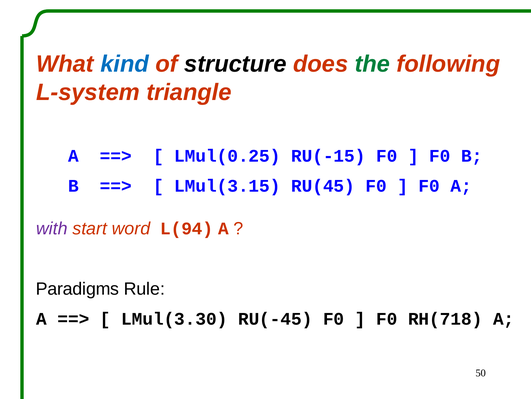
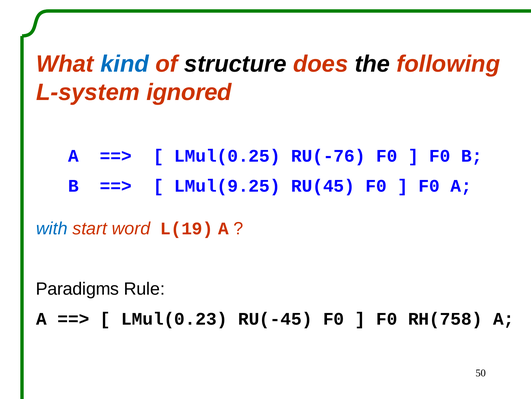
the colour: green -> black
triangle: triangle -> ignored
RU(-15: RU(-15 -> RU(-76
LMul(3.15: LMul(3.15 -> LMul(9.25
with colour: purple -> blue
L(94: L(94 -> L(19
LMul(3.30: LMul(3.30 -> LMul(0.23
RH(718: RH(718 -> RH(758
